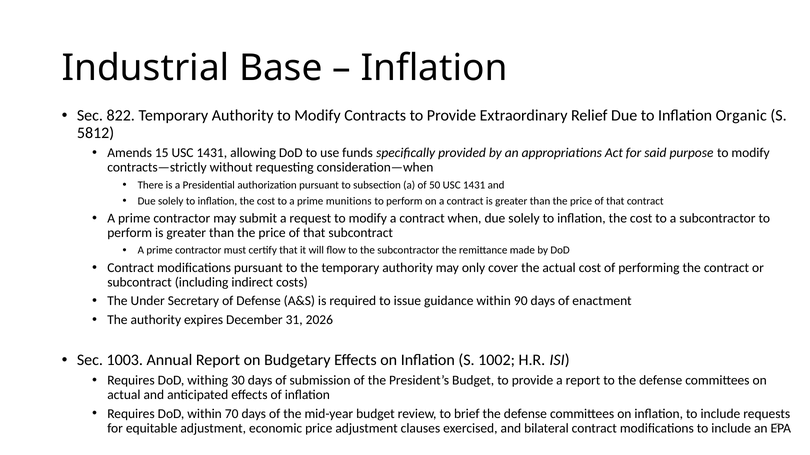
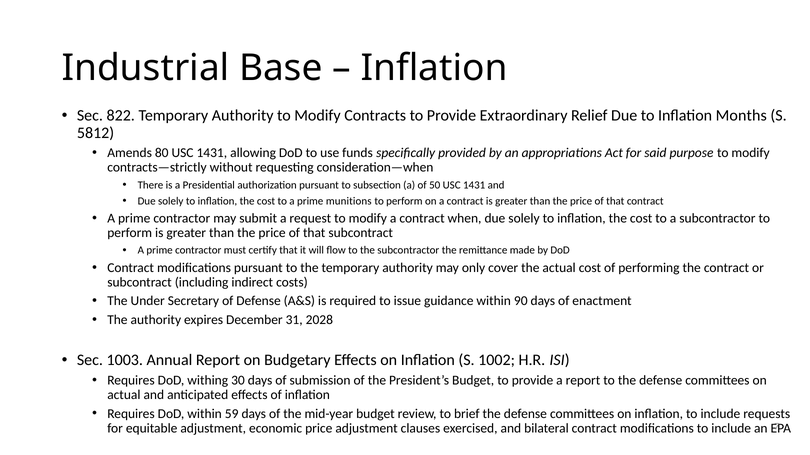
Organic: Organic -> Months
15: 15 -> 80
2026: 2026 -> 2028
70: 70 -> 59
